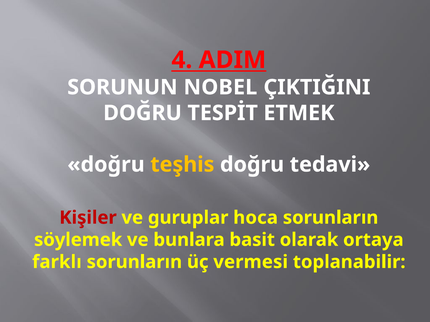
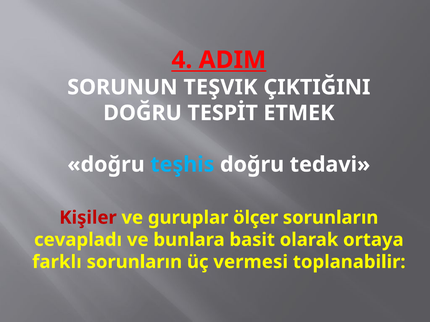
NOBEL: NOBEL -> TEŞVIK
teşhis colour: yellow -> light blue
hoca: hoca -> ölçer
söylemek: söylemek -> cevapladı
